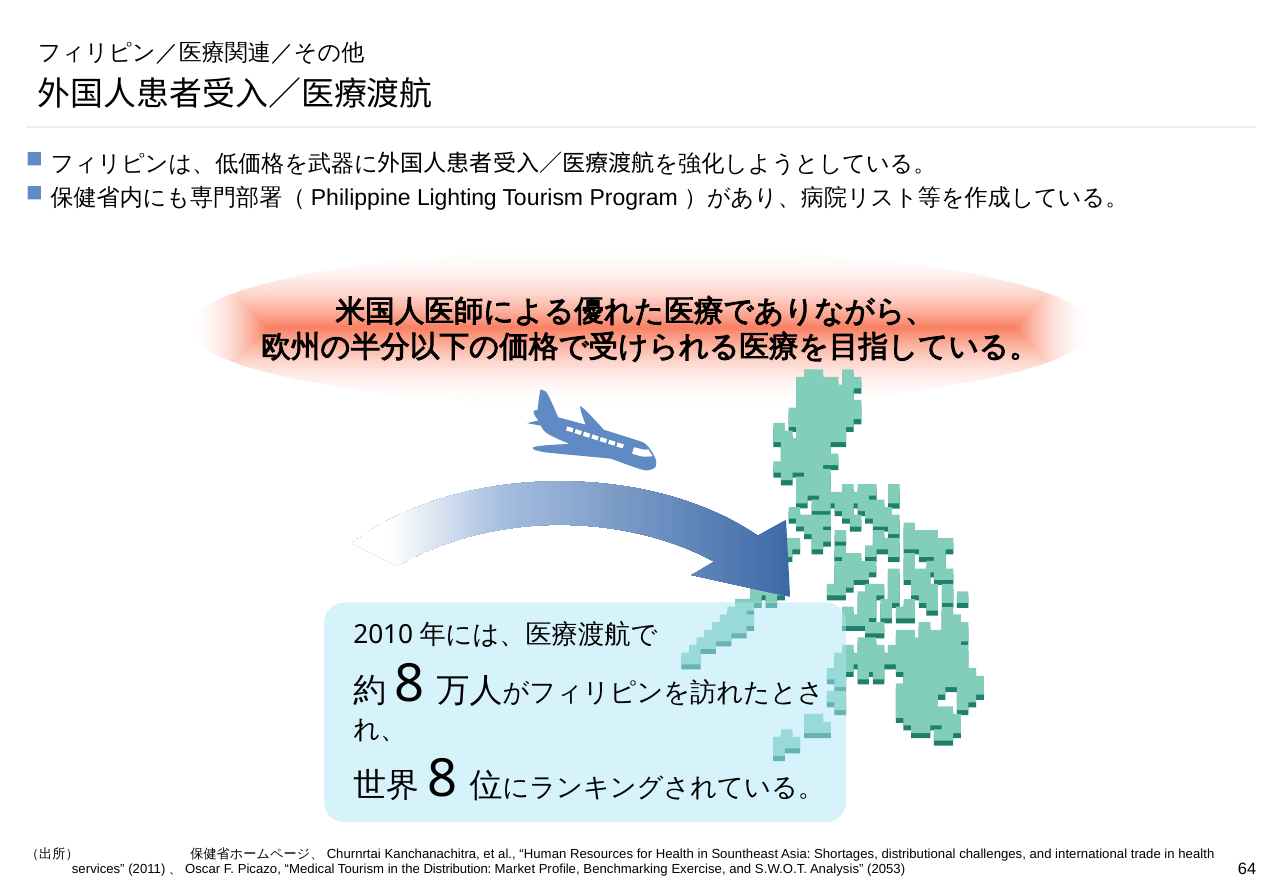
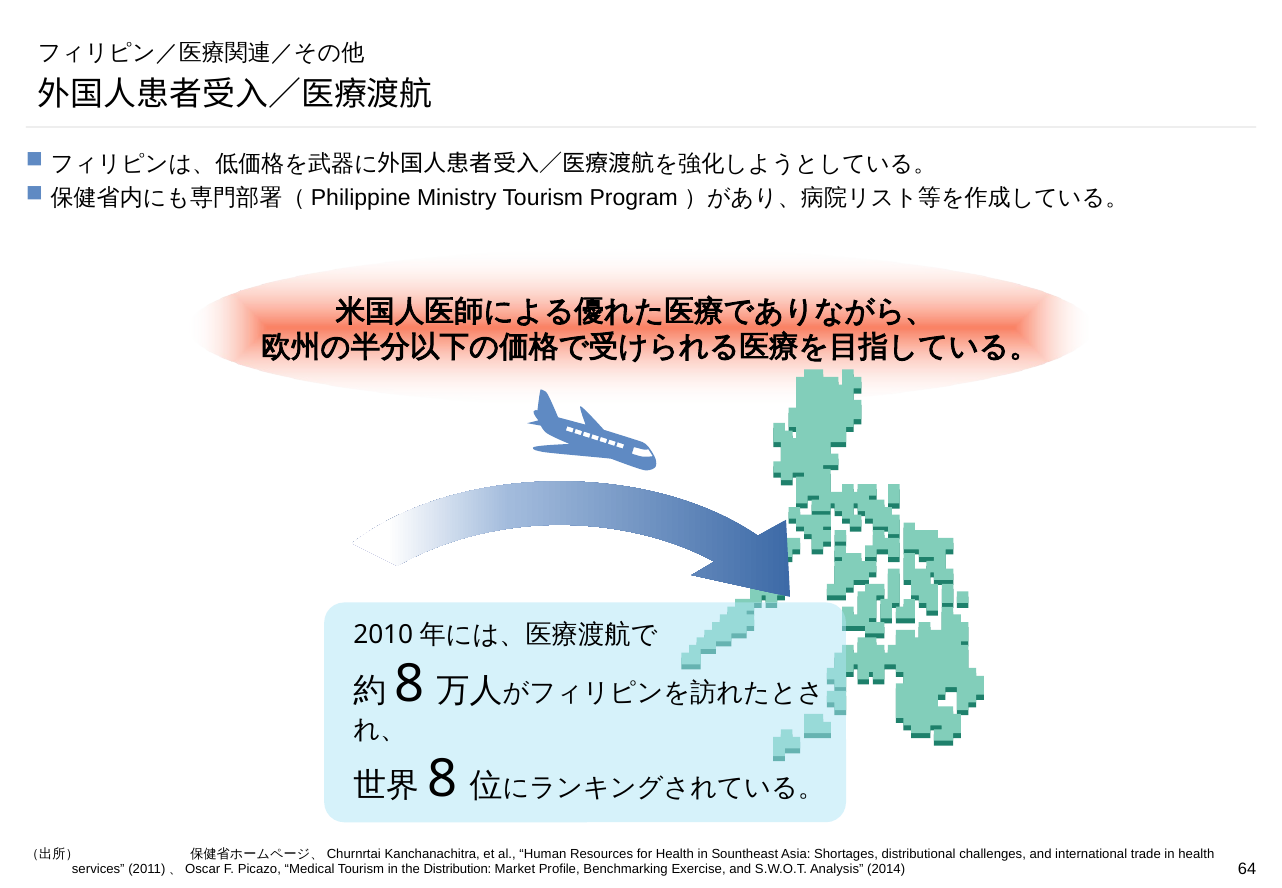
Lighting: Lighting -> Ministry
2053: 2053 -> 2014
